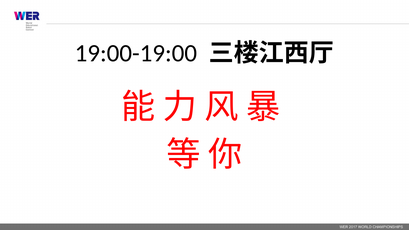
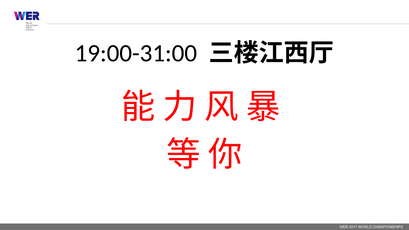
19:00-19:00: 19:00-19:00 -> 19:00-31:00
